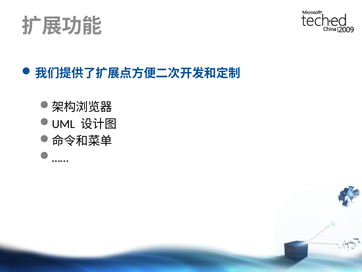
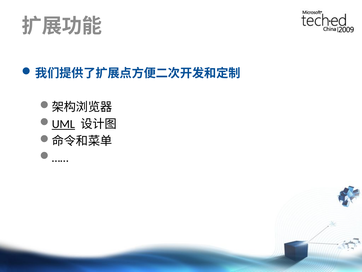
UML underline: none -> present
